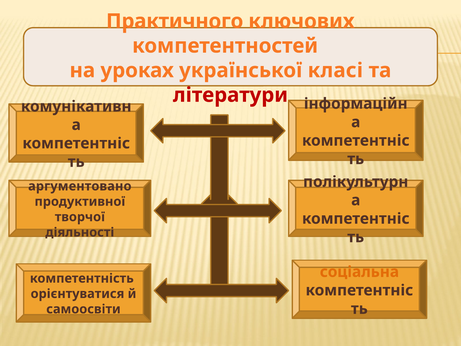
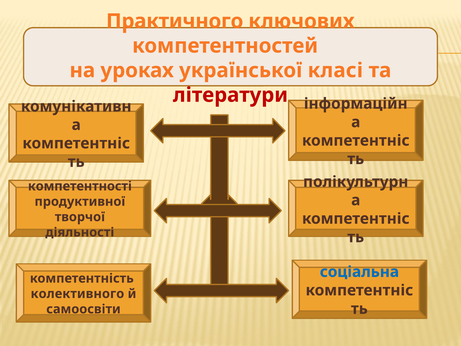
аргументовано: аргументовано -> компетентності
соціальна colour: orange -> blue
орієнтуватися: орієнтуватися -> колективного
